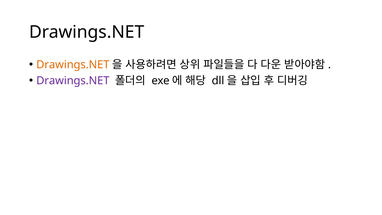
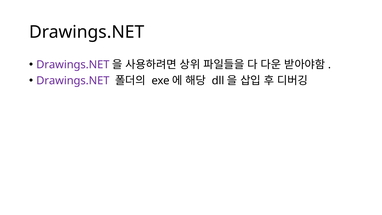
Drawings.NET at (73, 65) colour: orange -> purple
